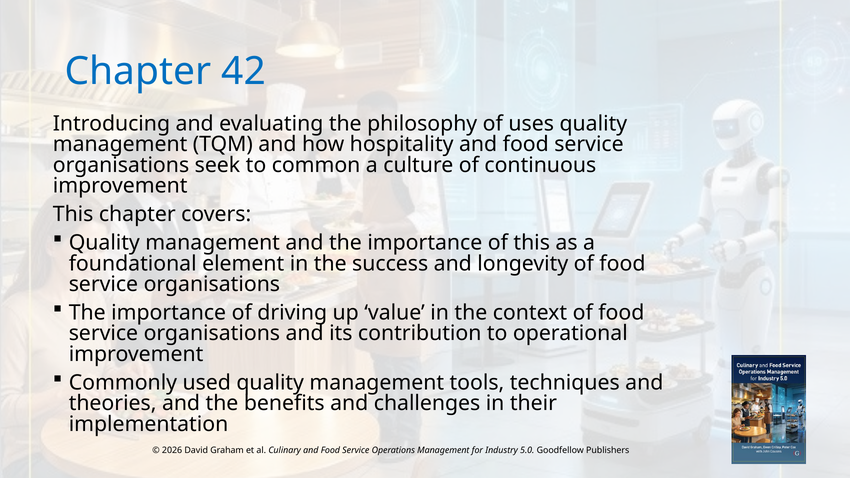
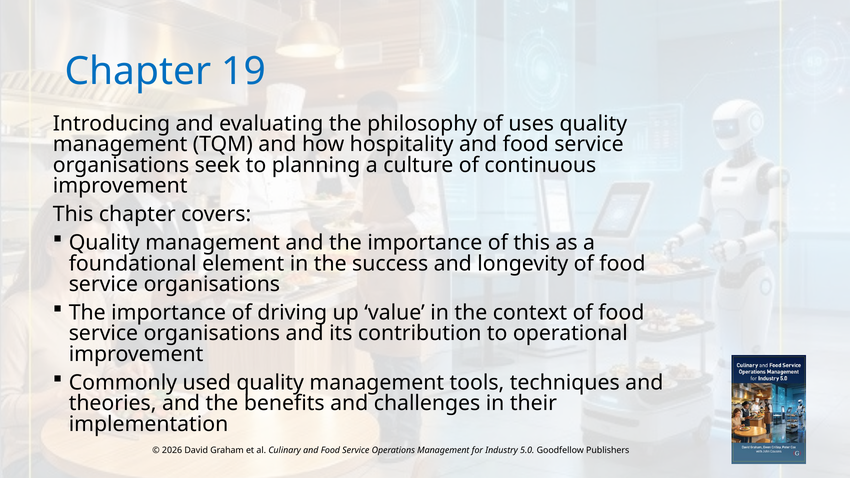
42: 42 -> 19
common: common -> planning
